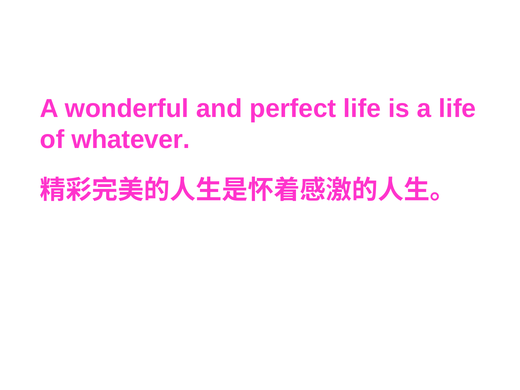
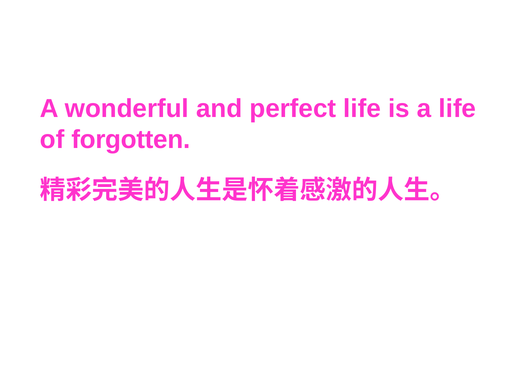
whatever: whatever -> forgotten
